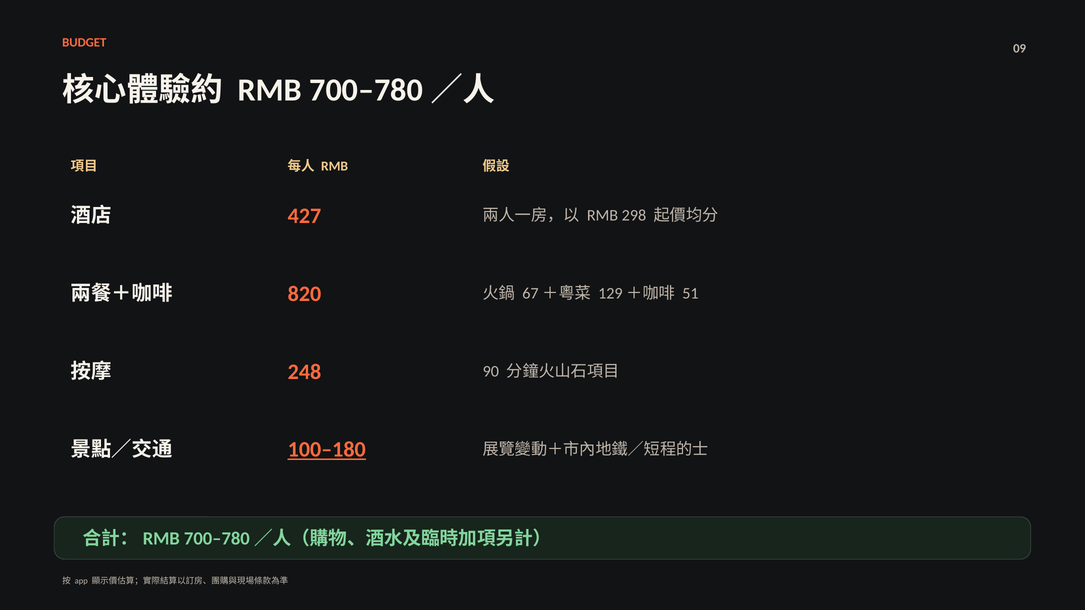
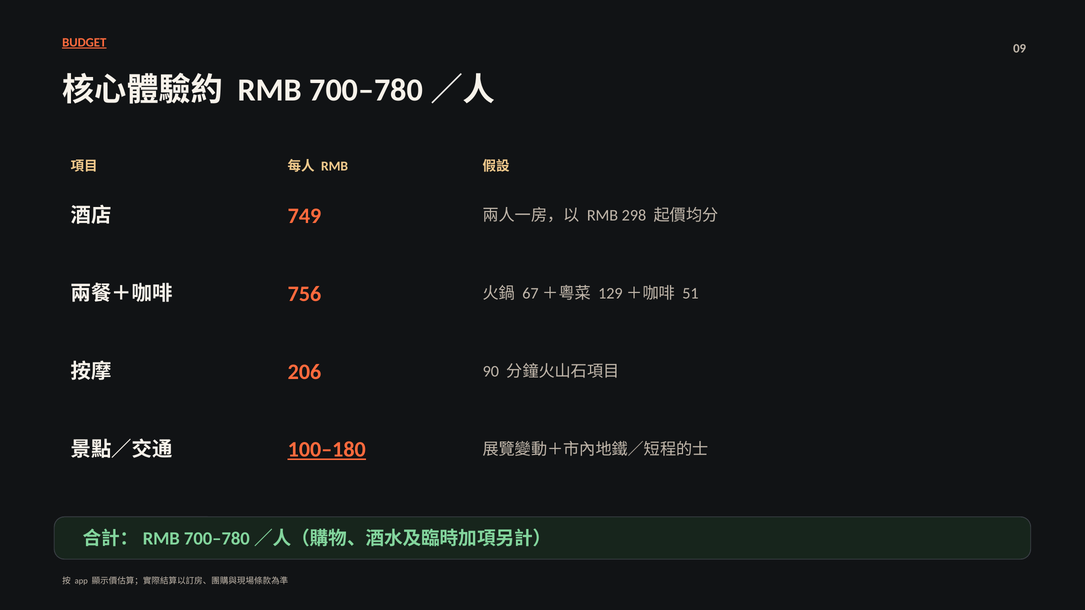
BUDGET underline: none -> present
427: 427 -> 749
820: 820 -> 756
248: 248 -> 206
